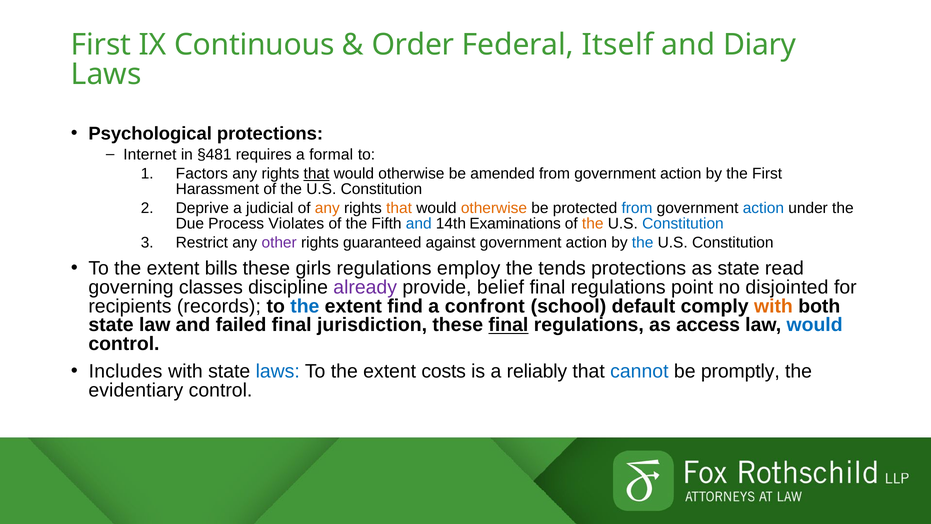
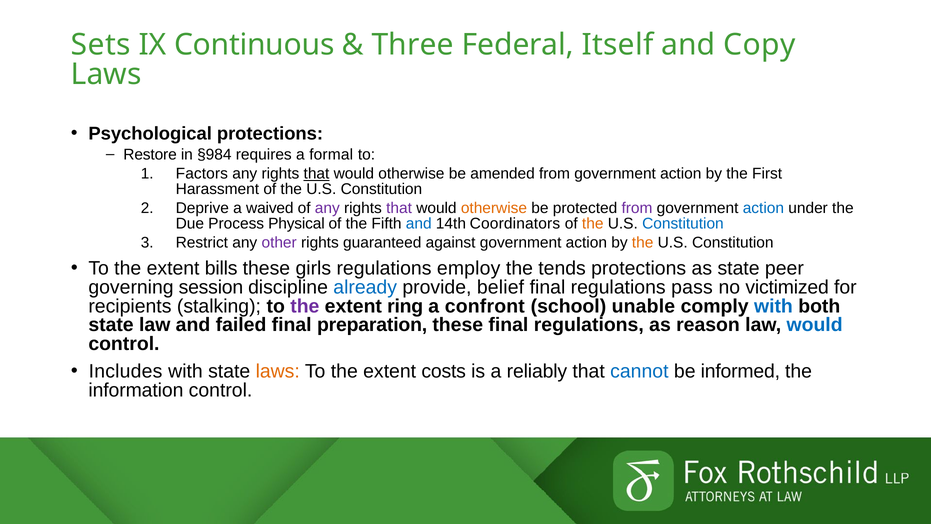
First at (101, 45): First -> Sets
Order: Order -> Three
Diary: Diary -> Copy
Internet: Internet -> Restore
§481: §481 -> §984
judicial: judicial -> waived
any at (327, 208) colour: orange -> purple
that at (399, 208) colour: orange -> purple
from at (637, 208) colour: blue -> purple
Violates: Violates -> Physical
Examinations: Examinations -> Coordinators
the at (643, 243) colour: blue -> orange
read: read -> peer
classes: classes -> session
already colour: purple -> blue
point: point -> pass
disjointed: disjointed -> victimized
records: records -> stalking
the at (305, 306) colour: blue -> purple
find: find -> ring
default: default -> unable
with at (773, 306) colour: orange -> blue
jurisdiction: jurisdiction -> preparation
final at (508, 325) underline: present -> none
access: access -> reason
laws at (278, 371) colour: blue -> orange
promptly: promptly -> informed
evidentiary: evidentiary -> information
